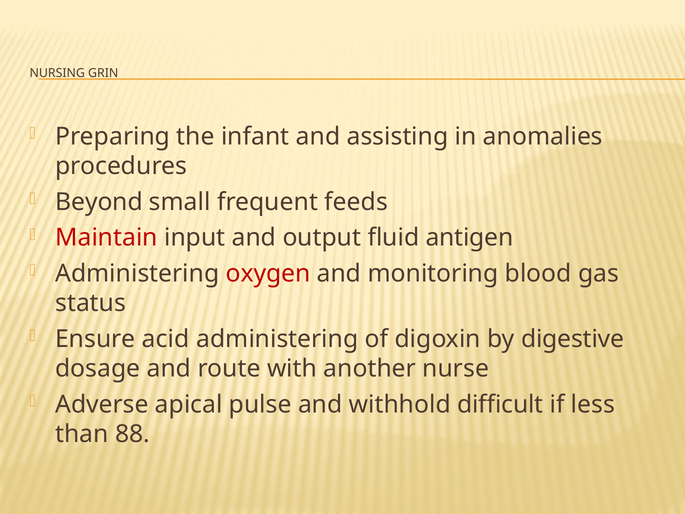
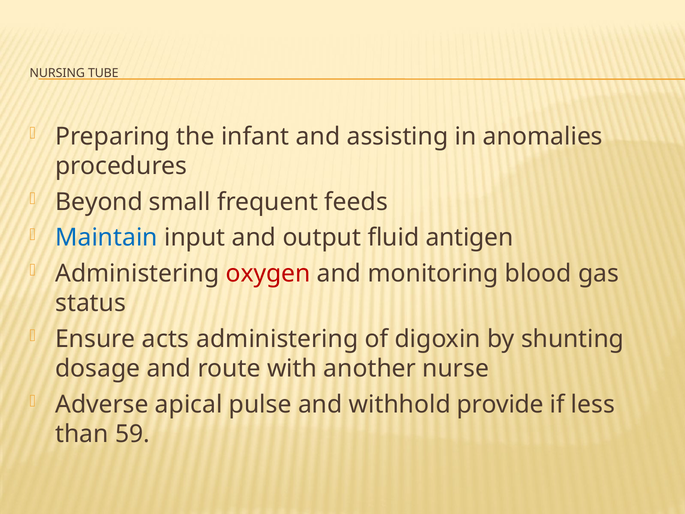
GRIN: GRIN -> TUBE
Maintain colour: red -> blue
acid: acid -> acts
digestive: digestive -> shunting
difficult: difficult -> provide
88: 88 -> 59
